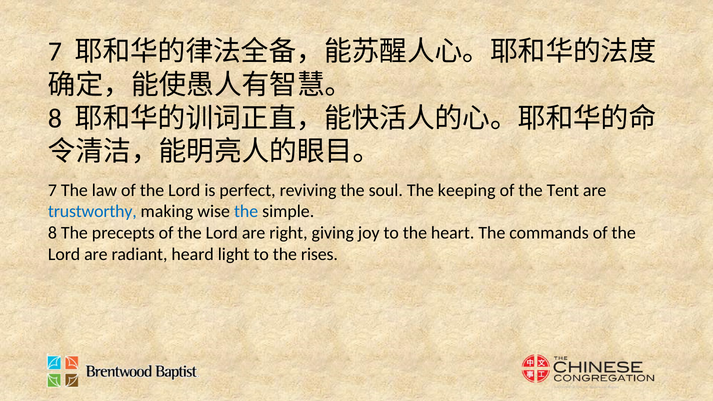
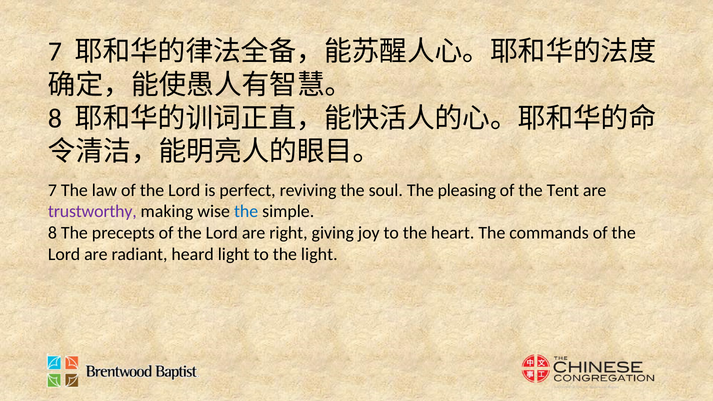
keeping: keeping -> pleasing
trustworthy colour: blue -> purple
the rises: rises -> light
